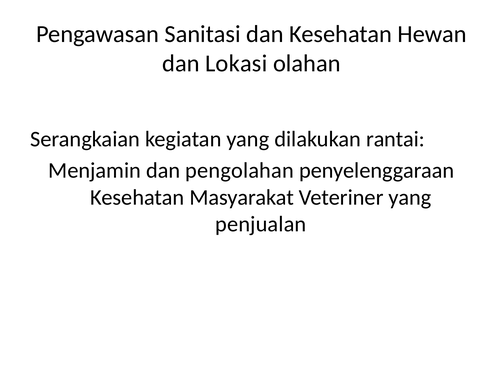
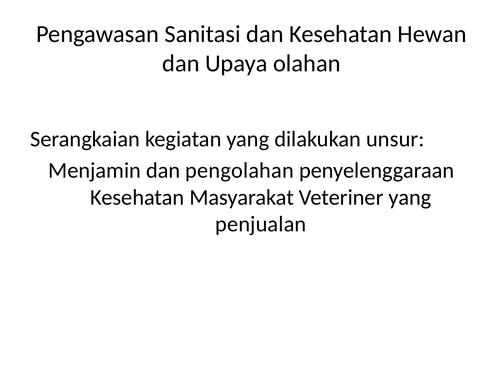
Lokasi: Lokasi -> Upaya
rantai: rantai -> unsur
